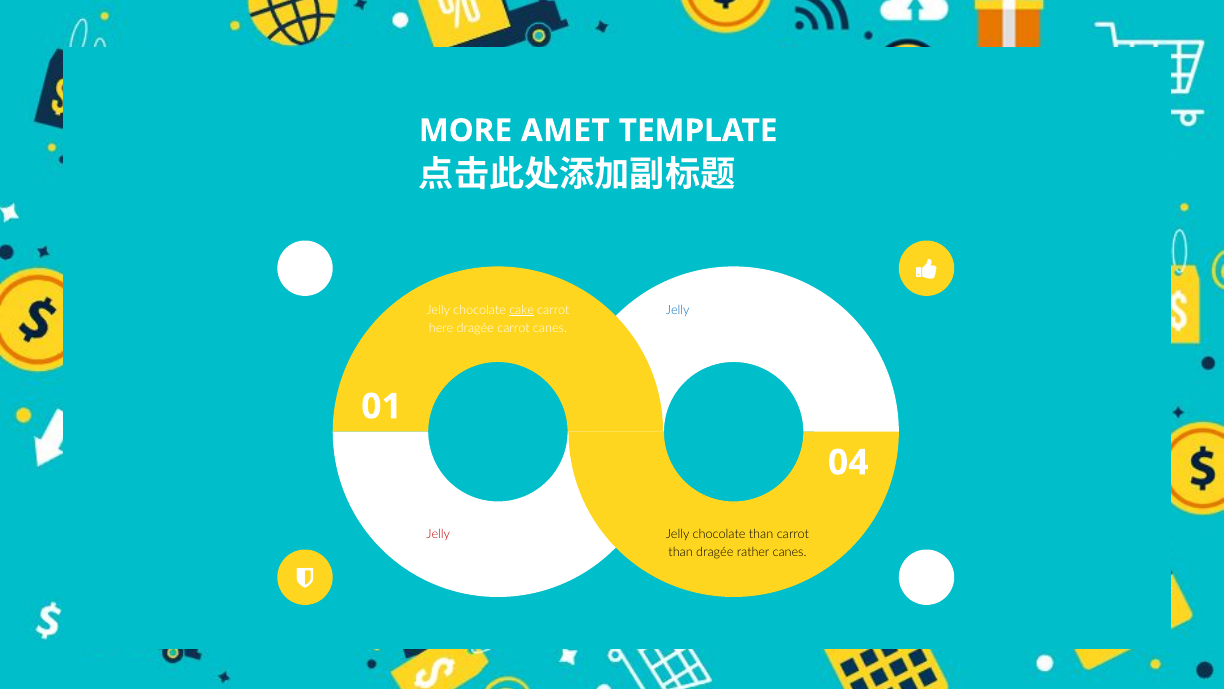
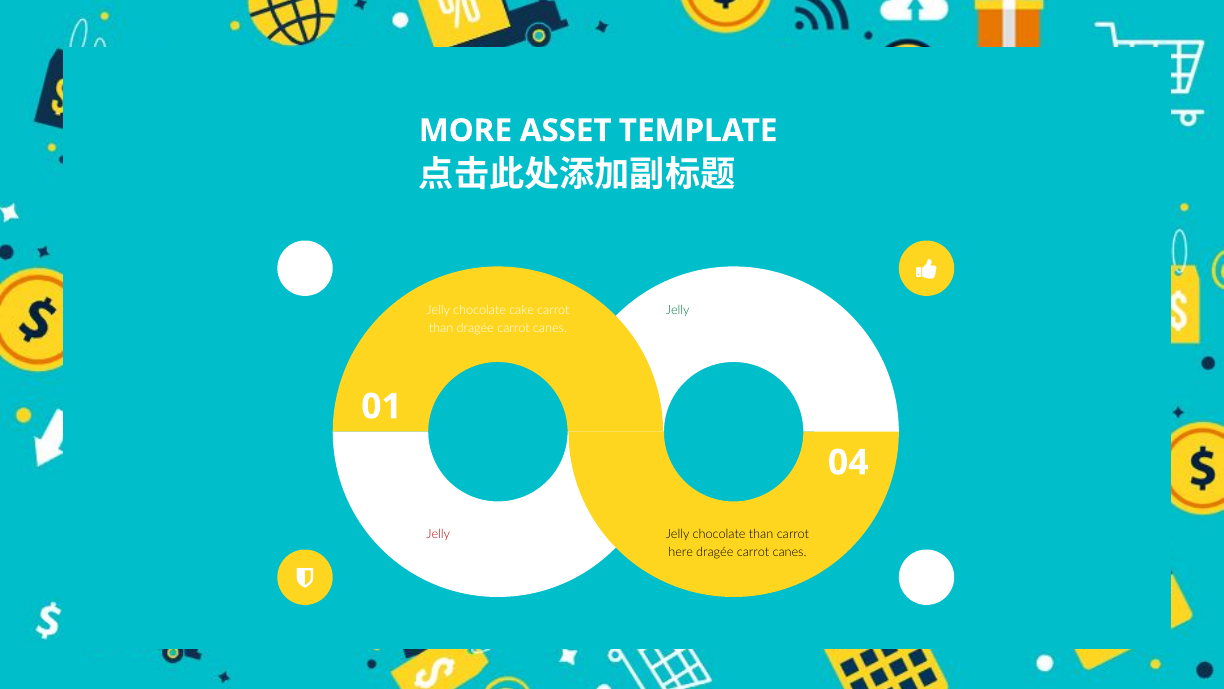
AMET: AMET -> ASSET
cake at (522, 310) underline: present -> none
Jelly at (678, 310) colour: blue -> green
here at (441, 328): here -> than
than at (681, 552): than -> here
rather at (753, 552): rather -> carrot
